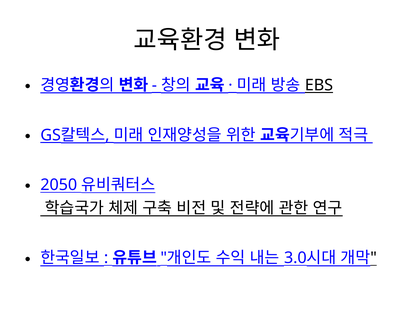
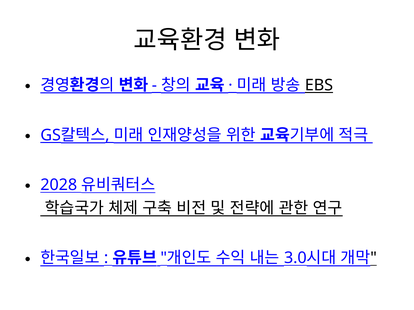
2050: 2050 -> 2028
